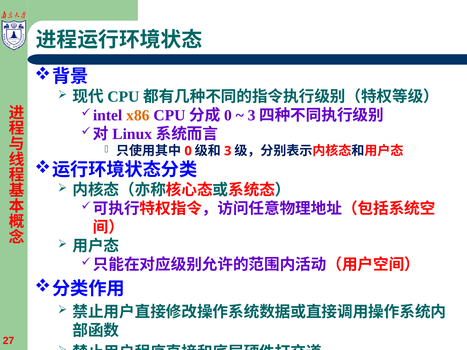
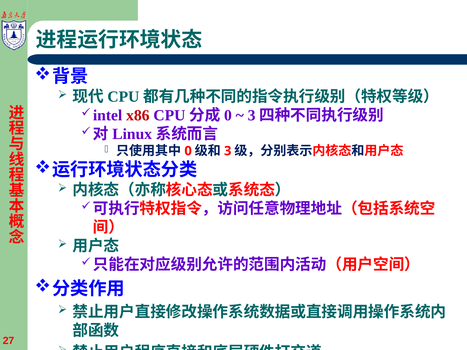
x86 colour: orange -> red
